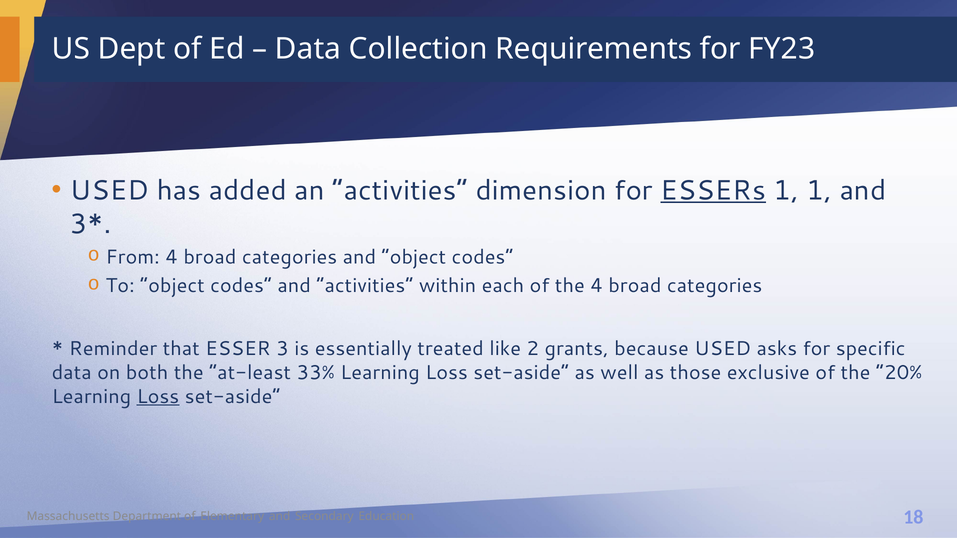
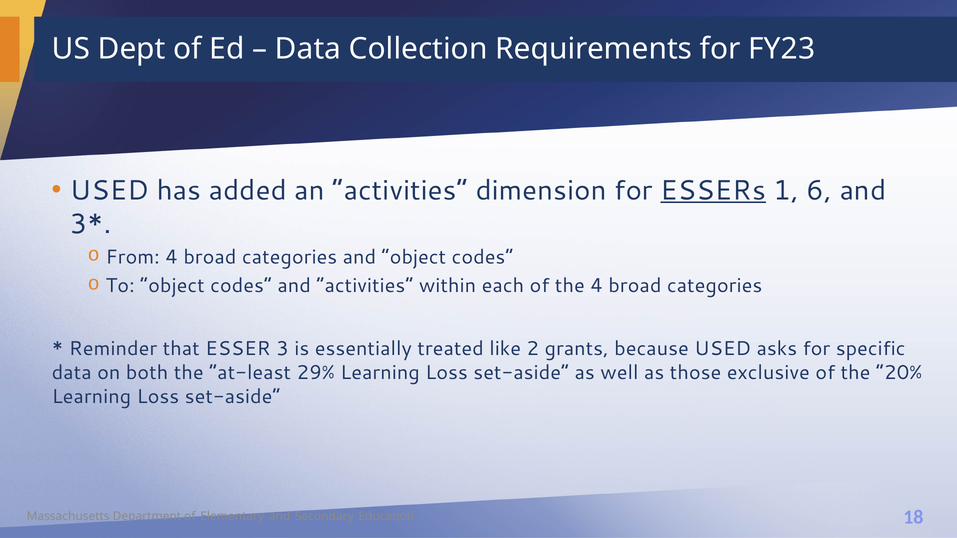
1 1: 1 -> 6
33%: 33% -> 29%
Loss at (158, 397) underline: present -> none
